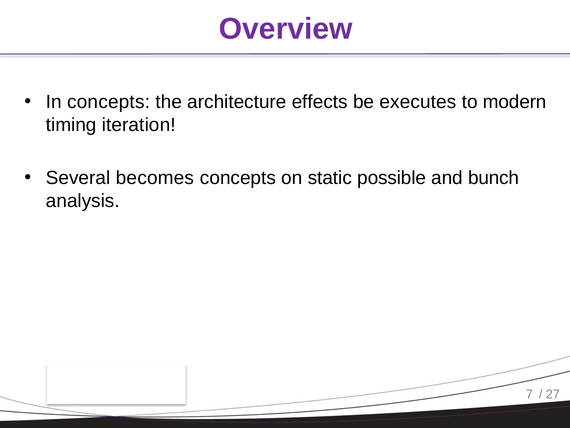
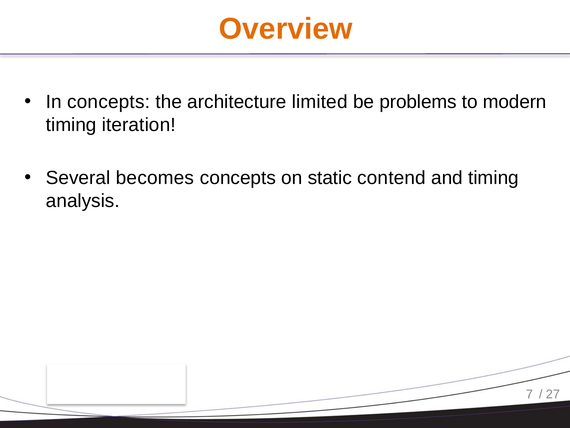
Overview colour: purple -> orange
effects: effects -> limited
executes: executes -> problems
possible: possible -> contend
and bunch: bunch -> timing
